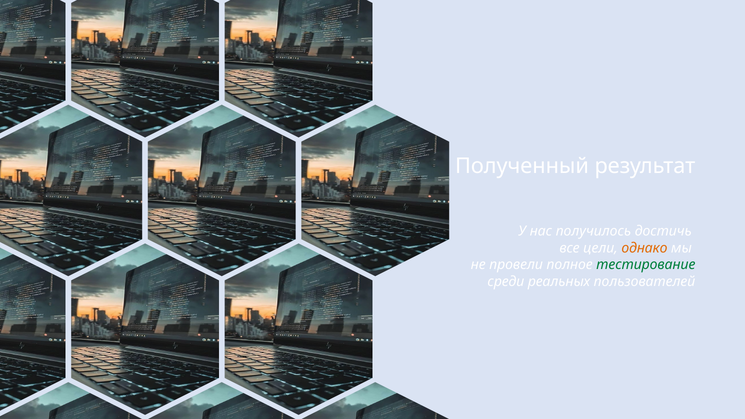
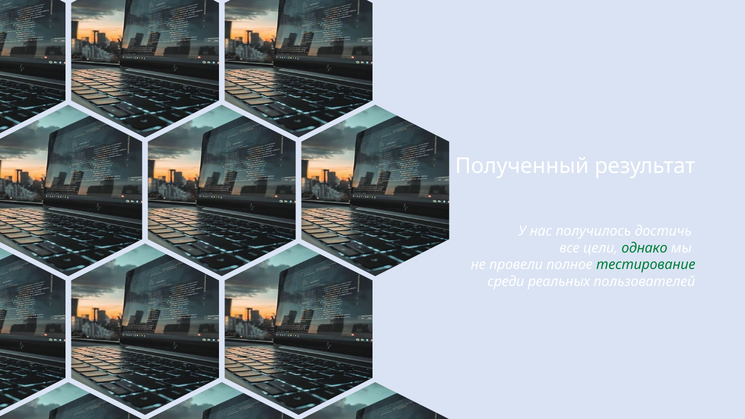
однако colour: orange -> green
